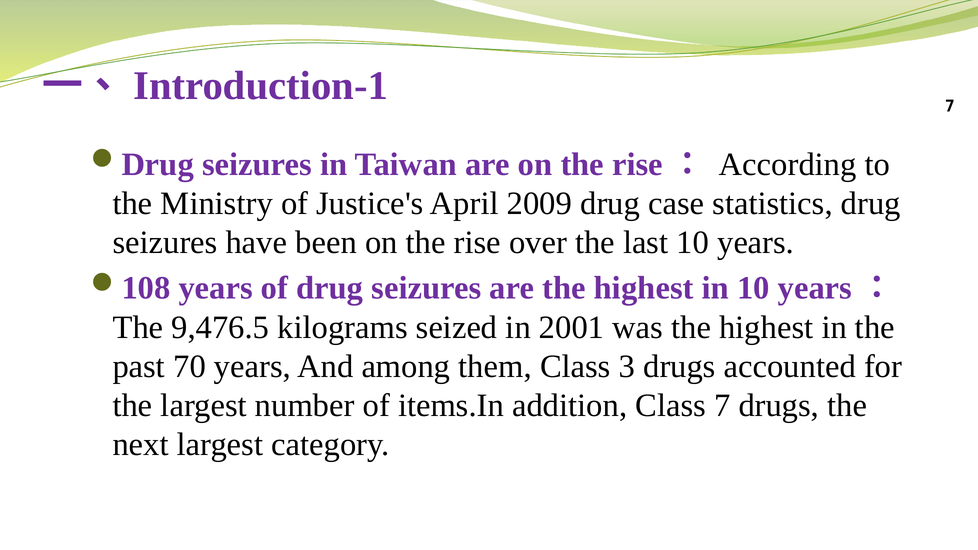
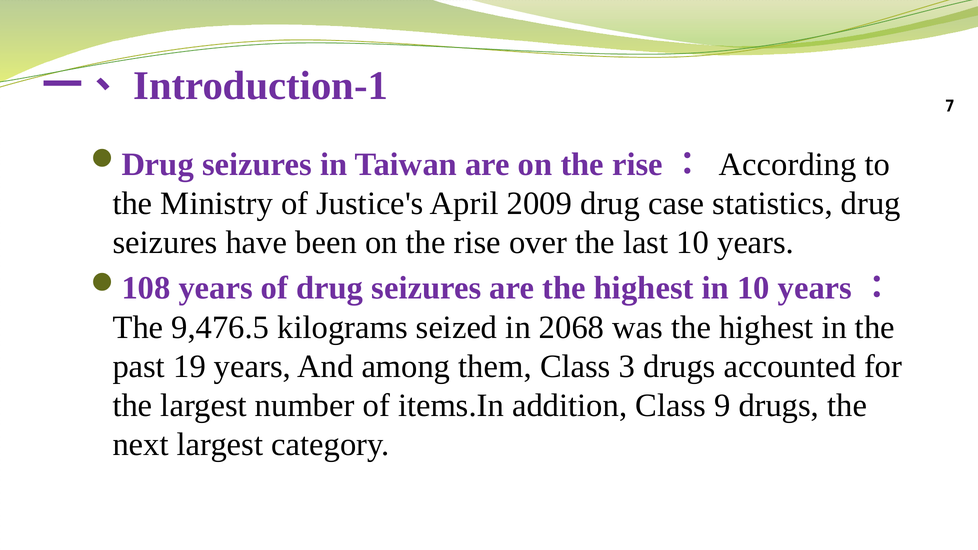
2001: 2001 -> 2068
70: 70 -> 19
Class 7: 7 -> 9
